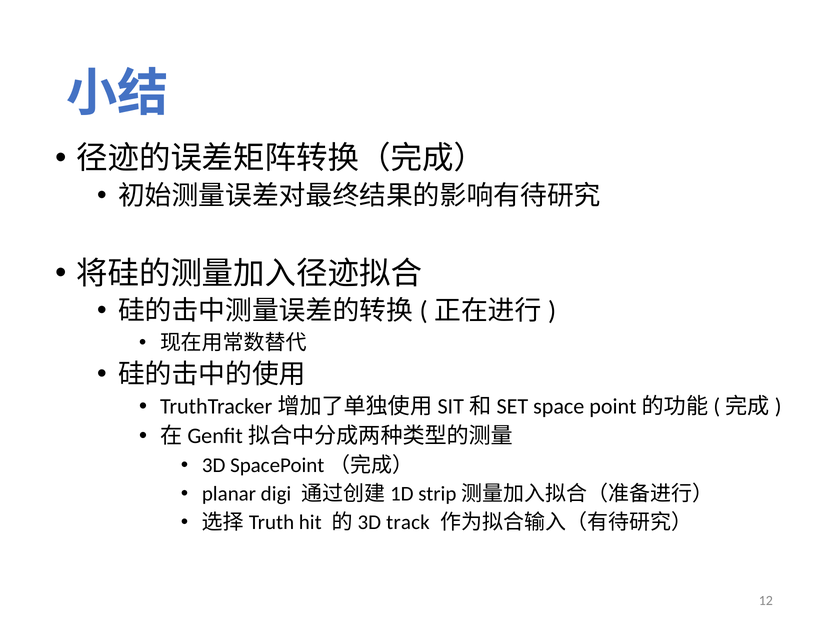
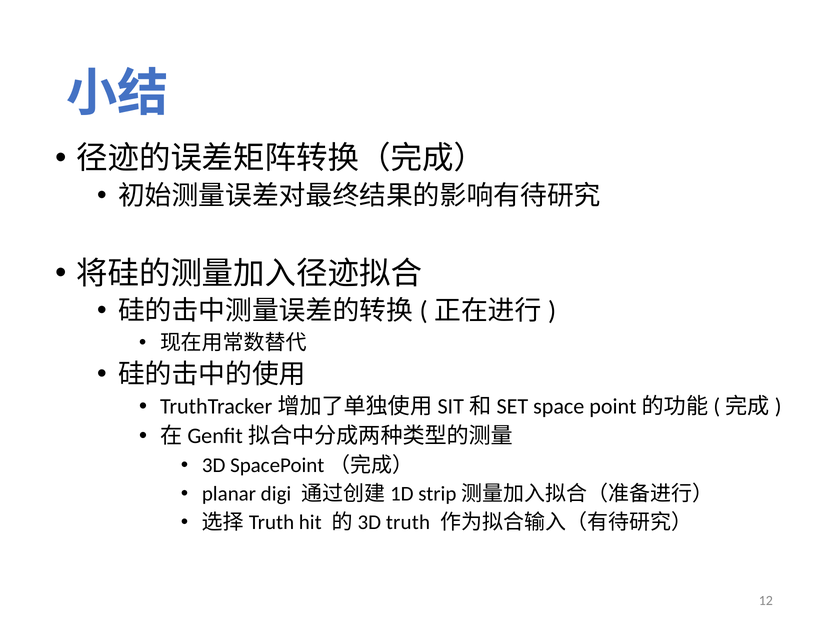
track: track -> truth
